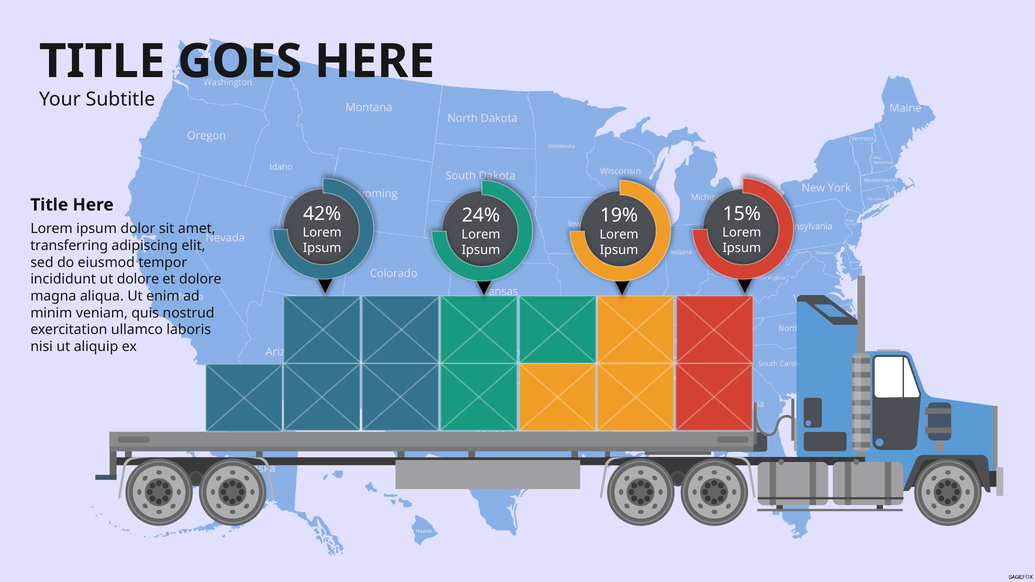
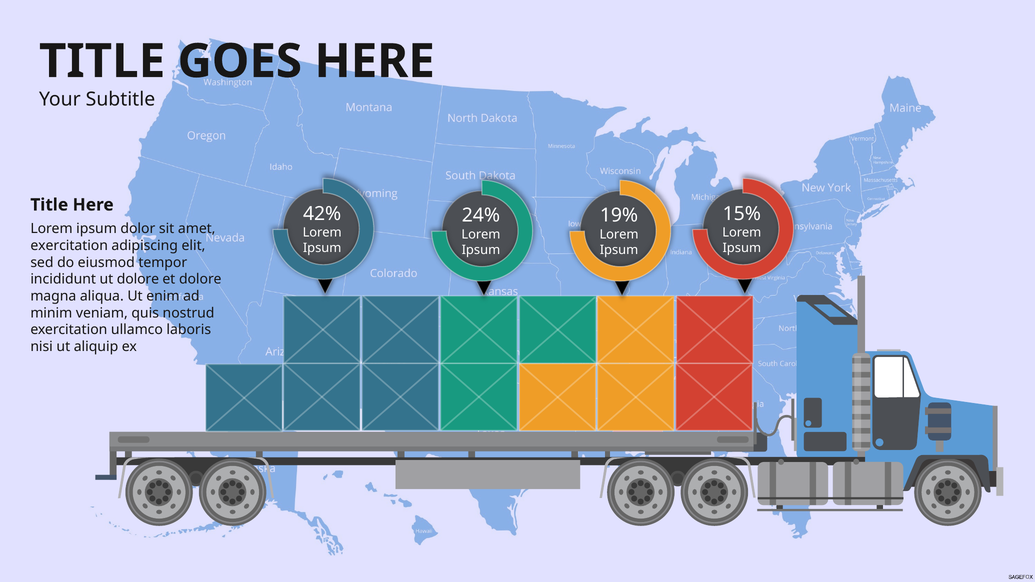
transferring at (69, 246): transferring -> exercitation
